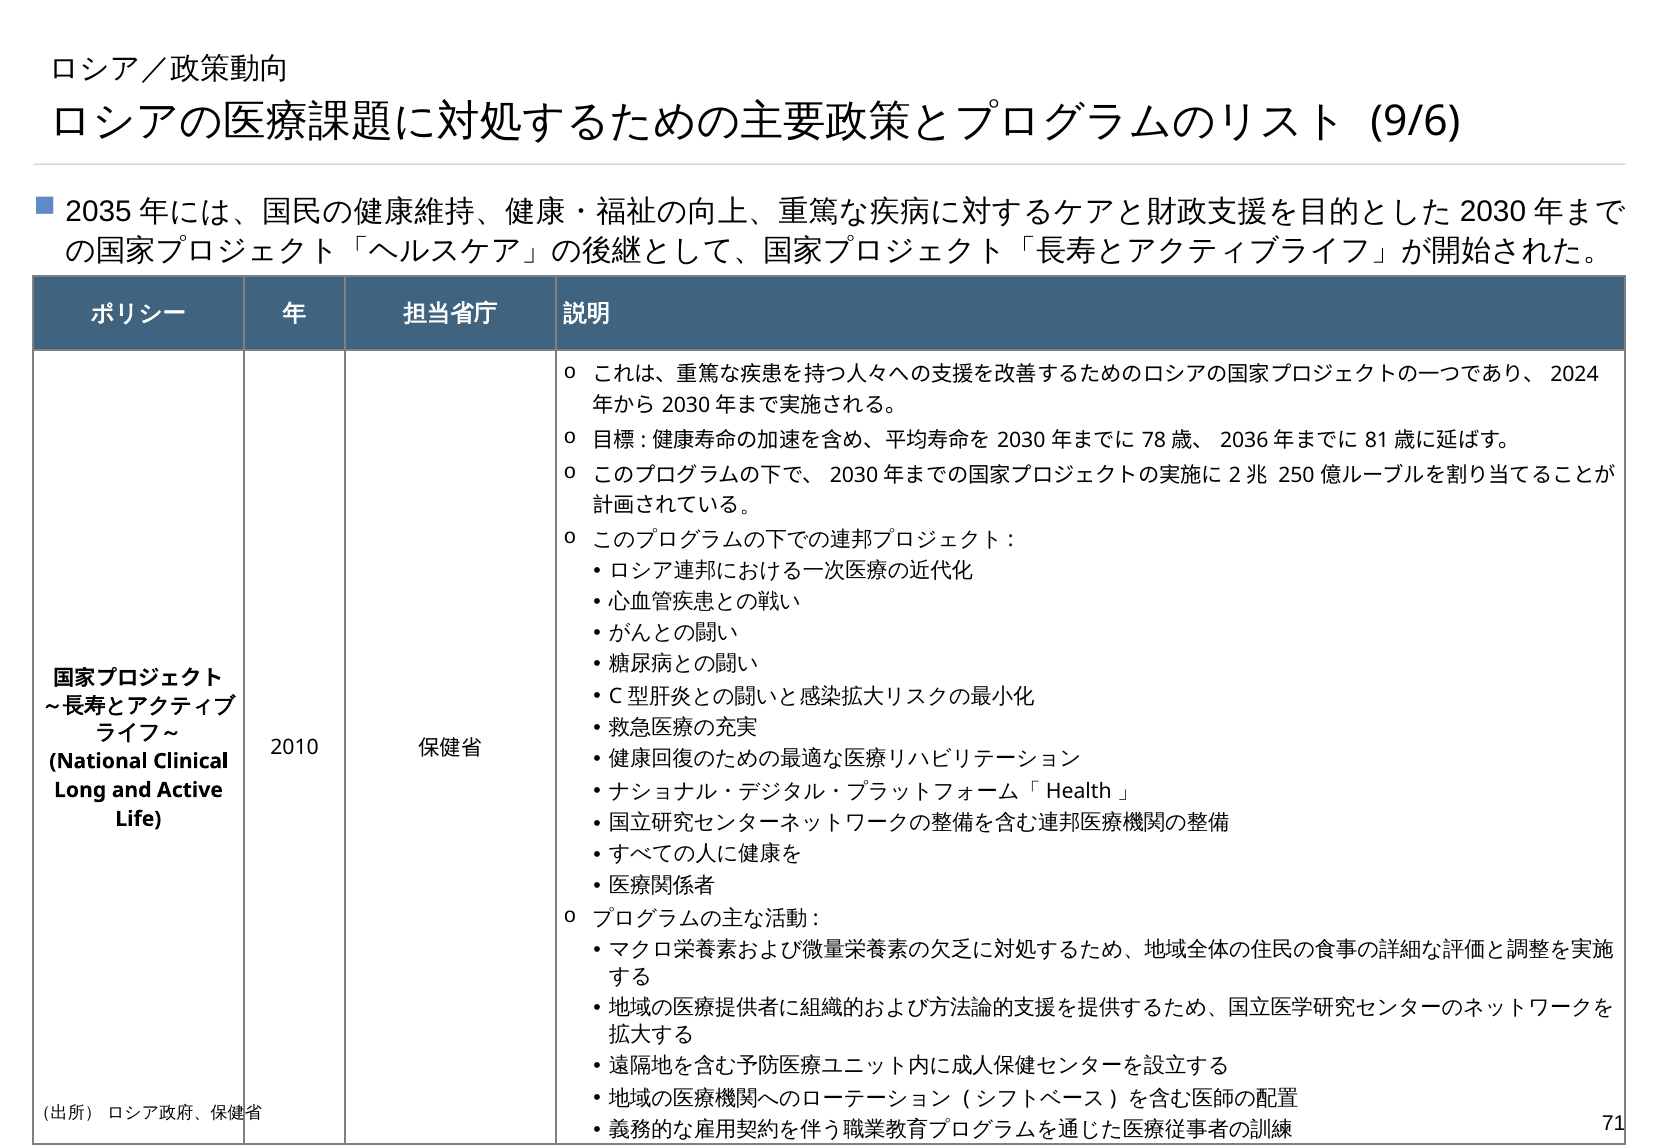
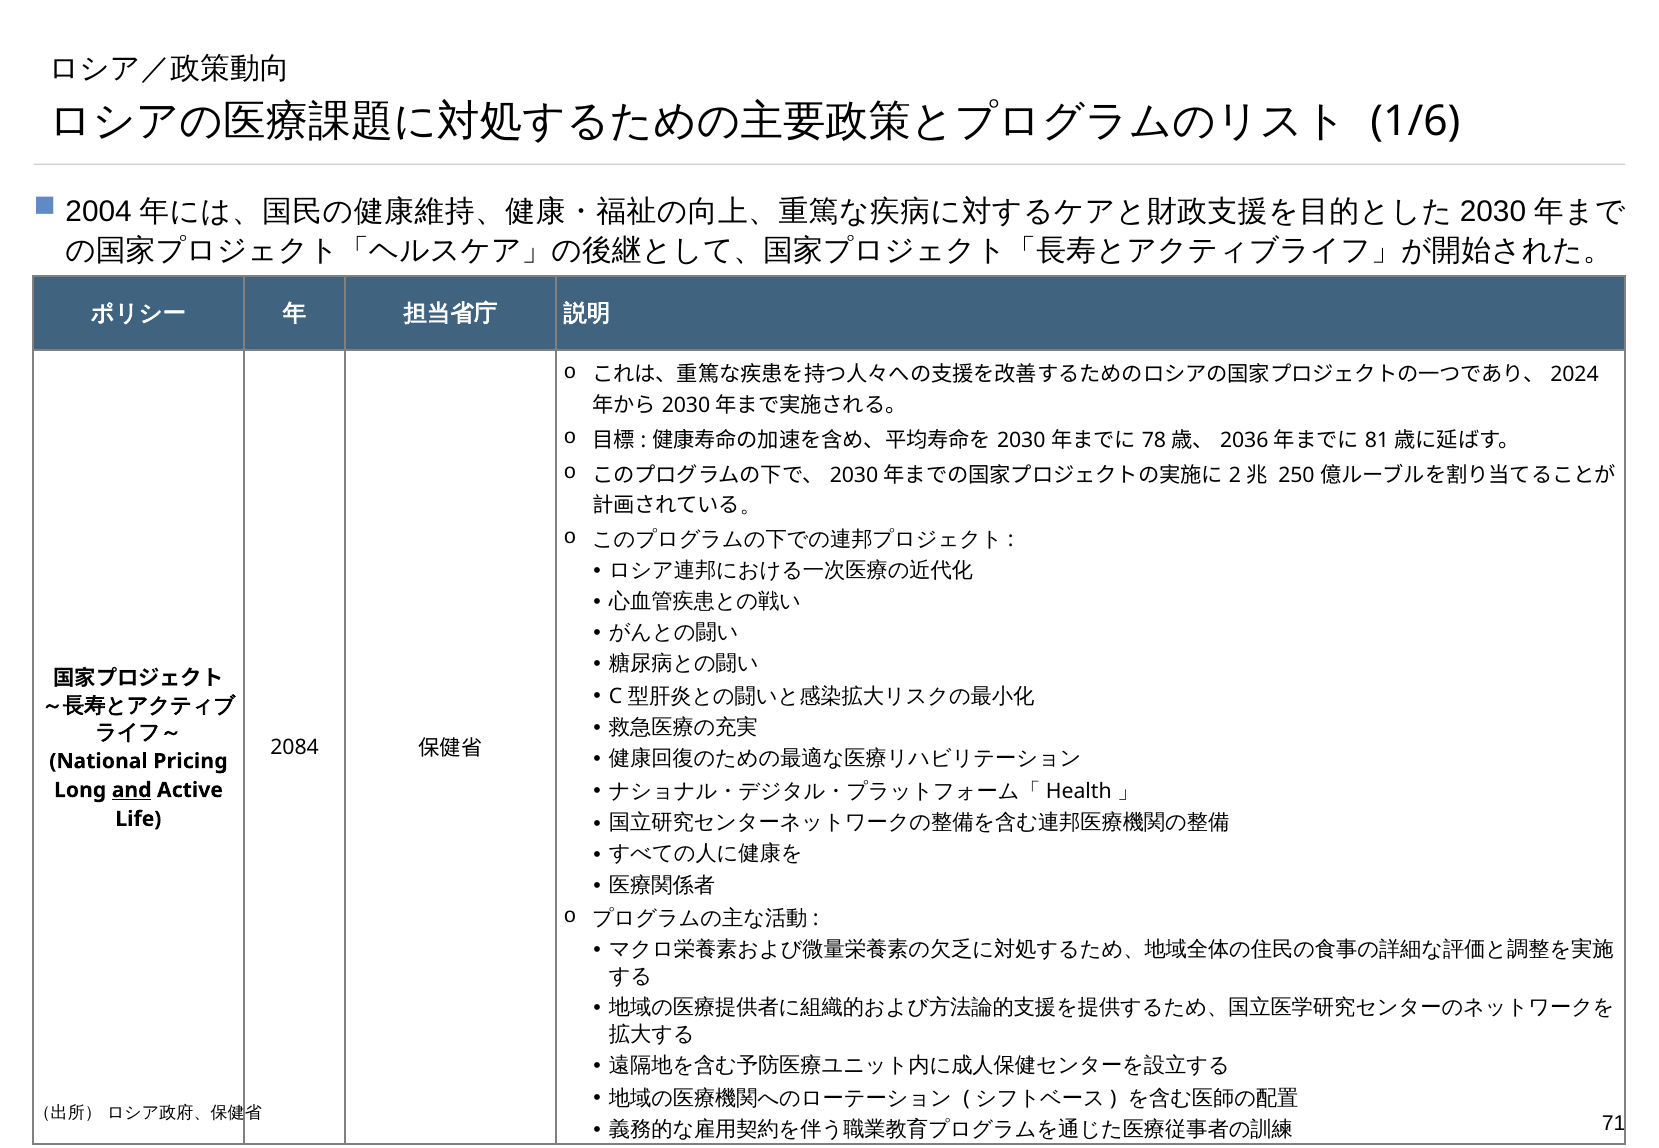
9/6: 9/6 -> 1/6
2035: 2035 -> 2004
2010: 2010 -> 2084
Clinical: Clinical -> Pricing
and underline: none -> present
